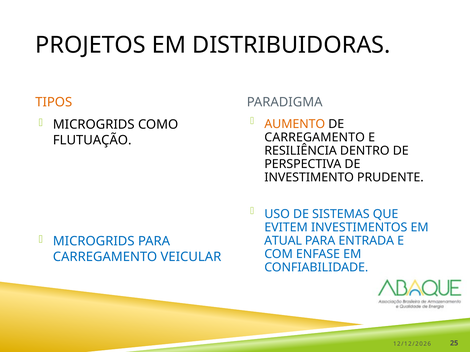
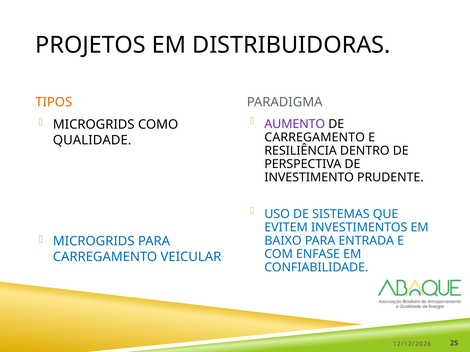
AUMENTO colour: orange -> purple
FLUTUAÇÃO: FLUTUAÇÃO -> QUALIDADE
ATUAL: ATUAL -> BAIXO
